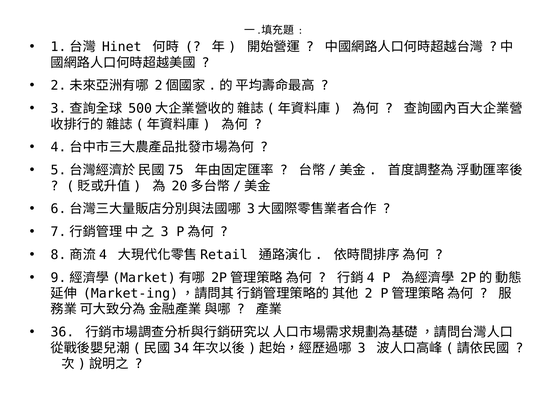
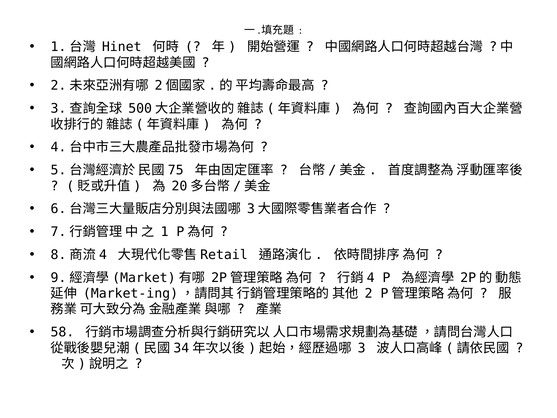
3 at (165, 232): 3 -> 1
36: 36 -> 58
